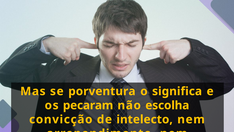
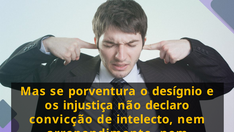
significa: significa -> desígnio
pecaram: pecaram -> injustiça
escolha: escolha -> declaro
